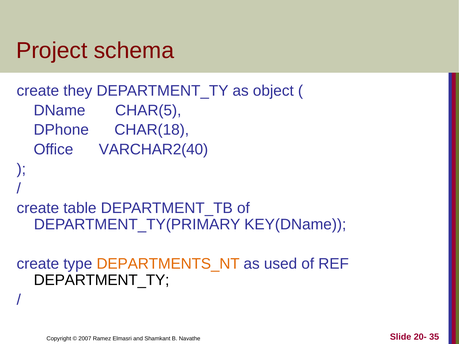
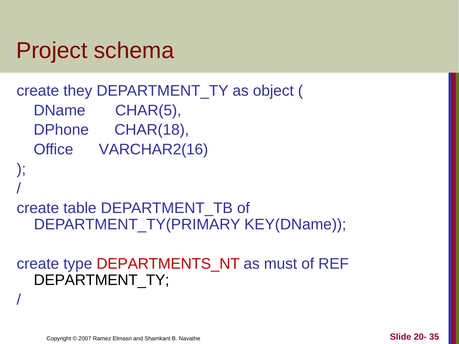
VARCHAR2(40: VARCHAR2(40 -> VARCHAR2(16
DEPARTMENTS_NT colour: orange -> red
used: used -> must
